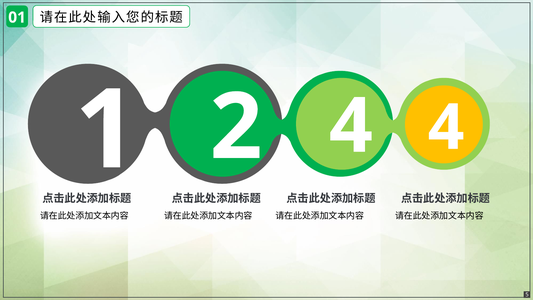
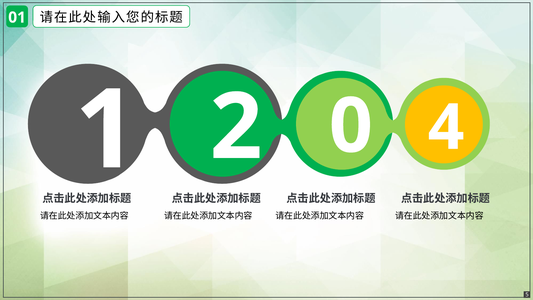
4 at (351, 126): 4 -> 0
